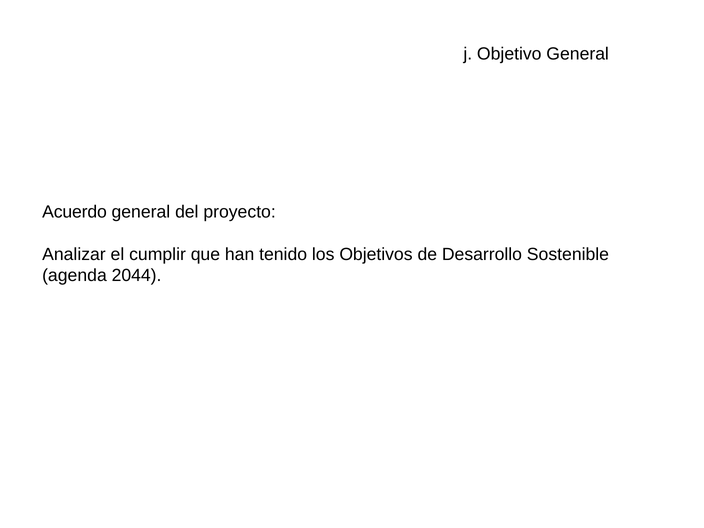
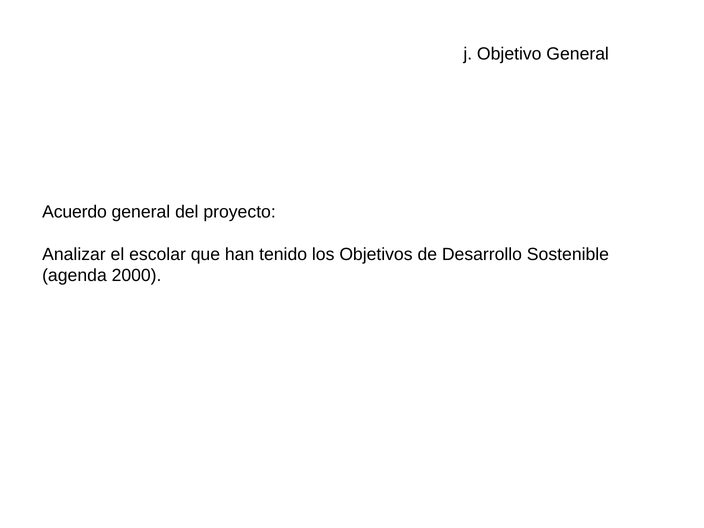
cumplir: cumplir -> escolar
2044: 2044 -> 2000
